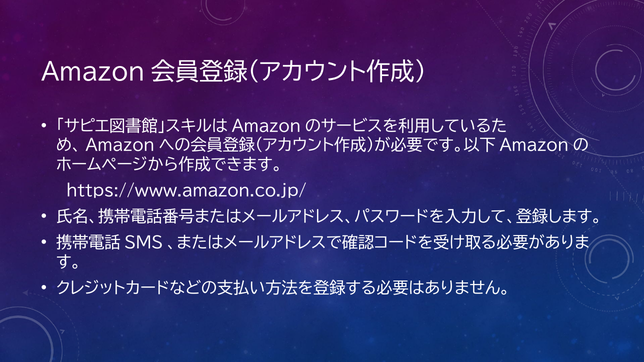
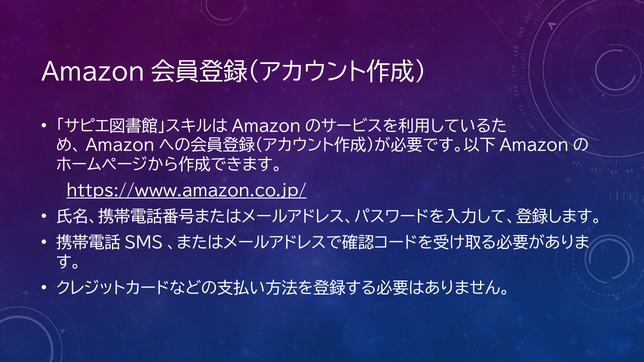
https://www.amazon.co.jp/ underline: none -> present
